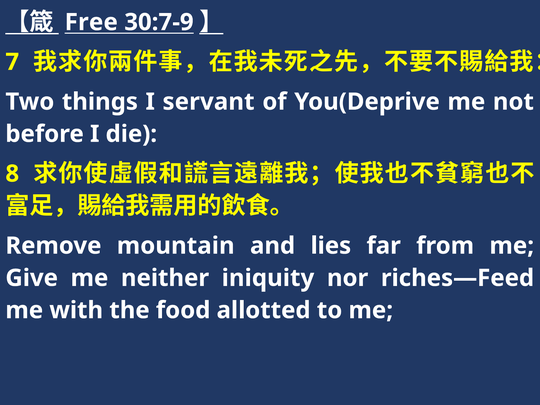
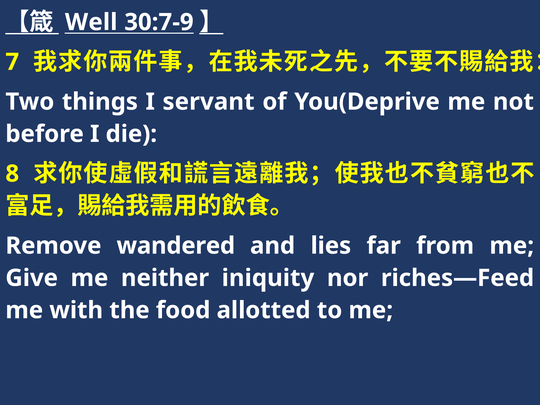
Free: Free -> Well
mountain: mountain -> wandered
